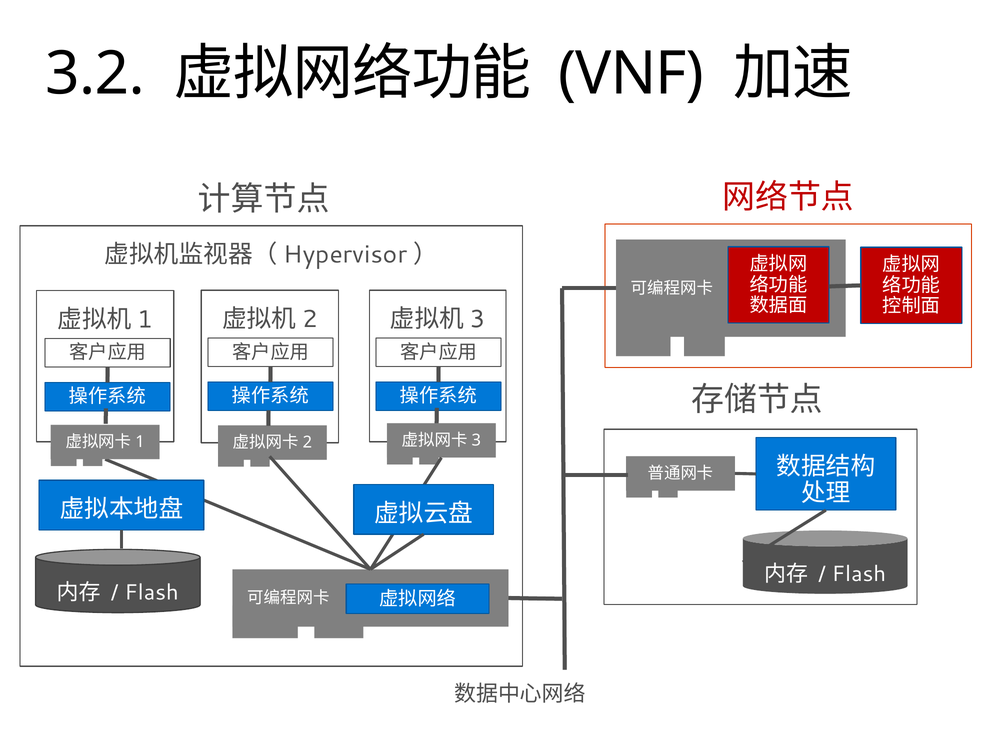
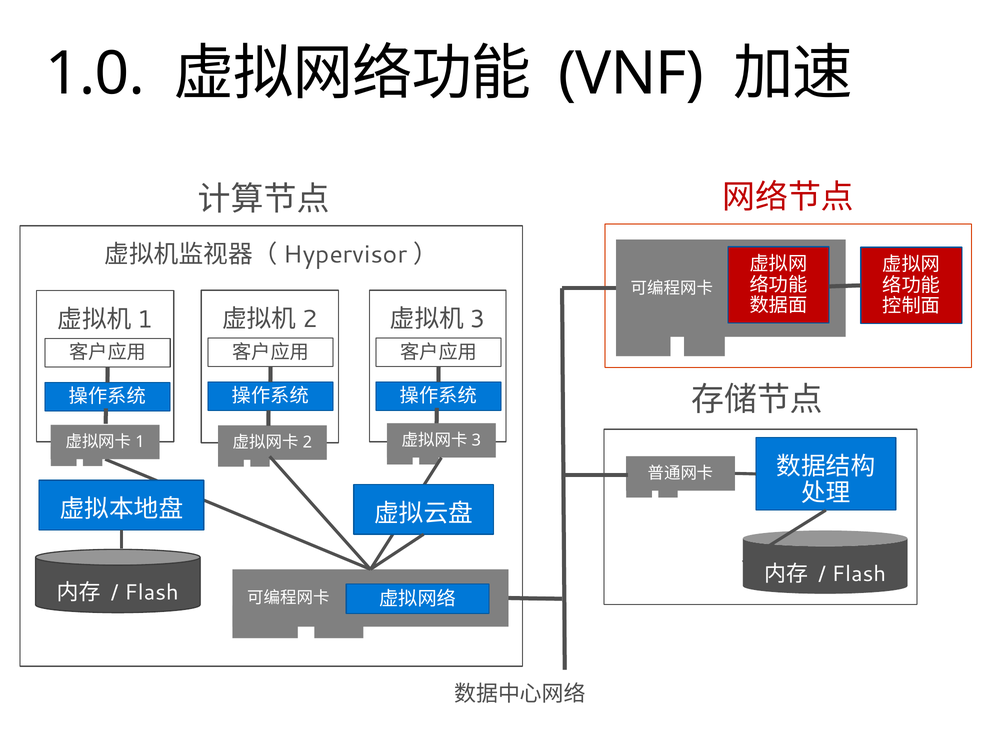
3.2: 3.2 -> 1.0
